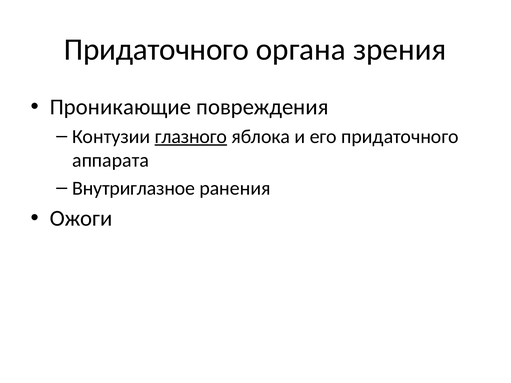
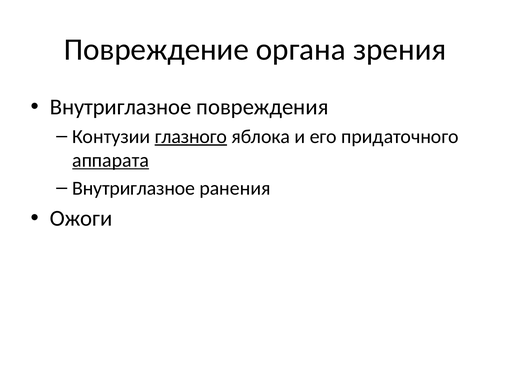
Придаточного at (157, 49): Придаточного -> Повреждение
Проникающие at (120, 107): Проникающие -> Внутриглазное
аппарата underline: none -> present
